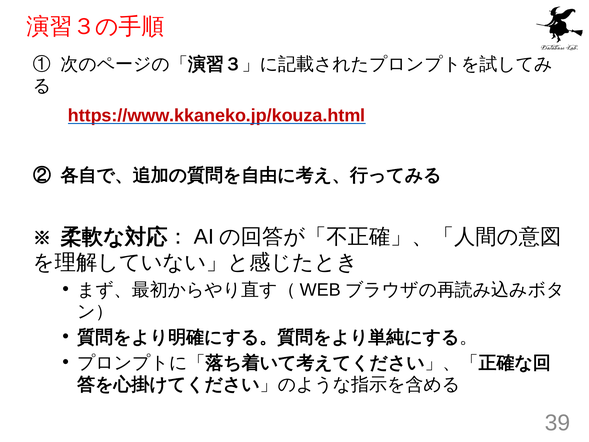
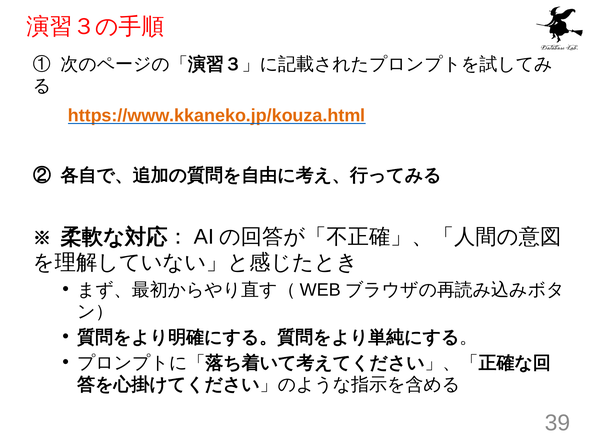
https://www.kkaneko.jp/kouza.html colour: red -> orange
